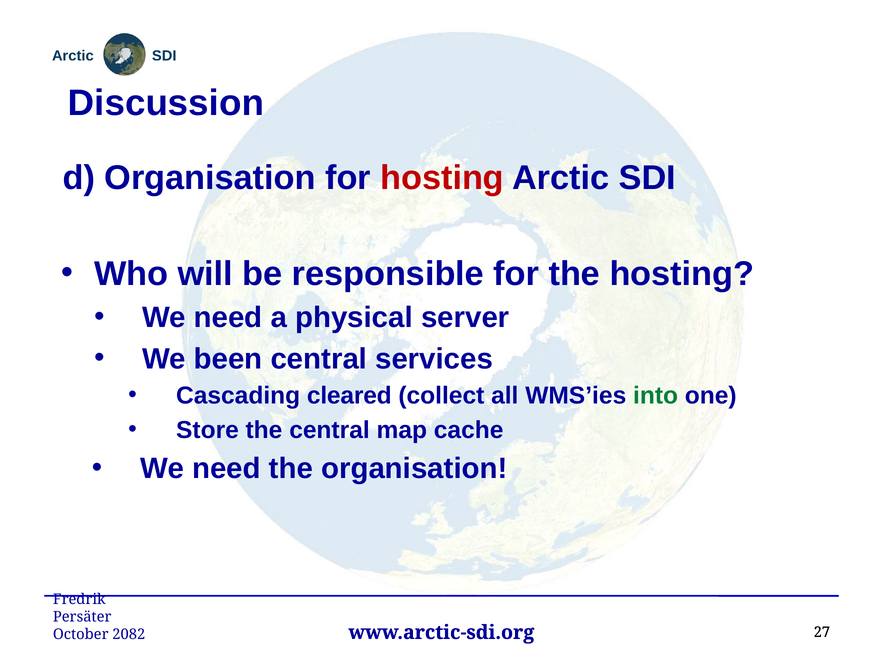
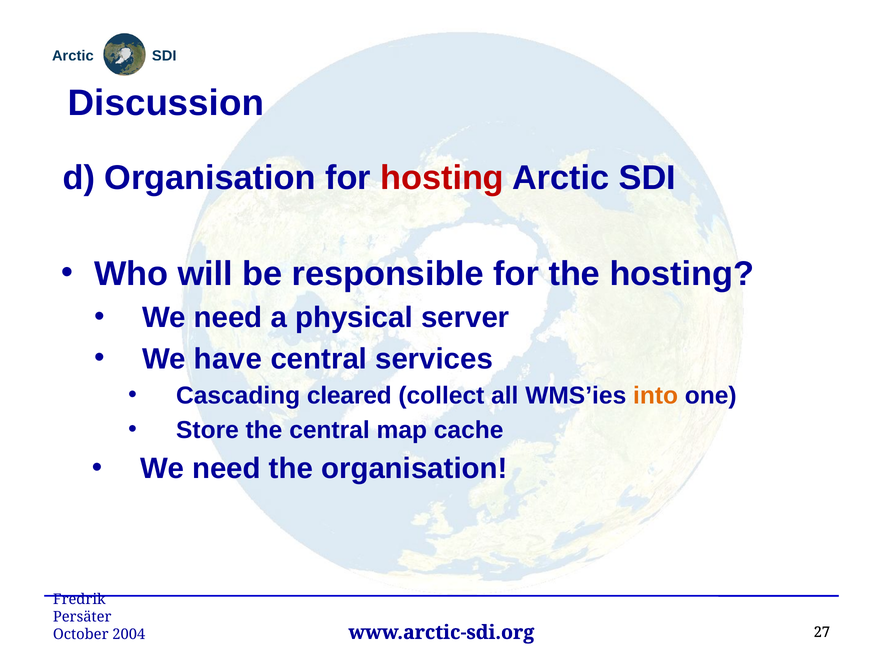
been: been -> have
into colour: green -> orange
2082: 2082 -> 2004
